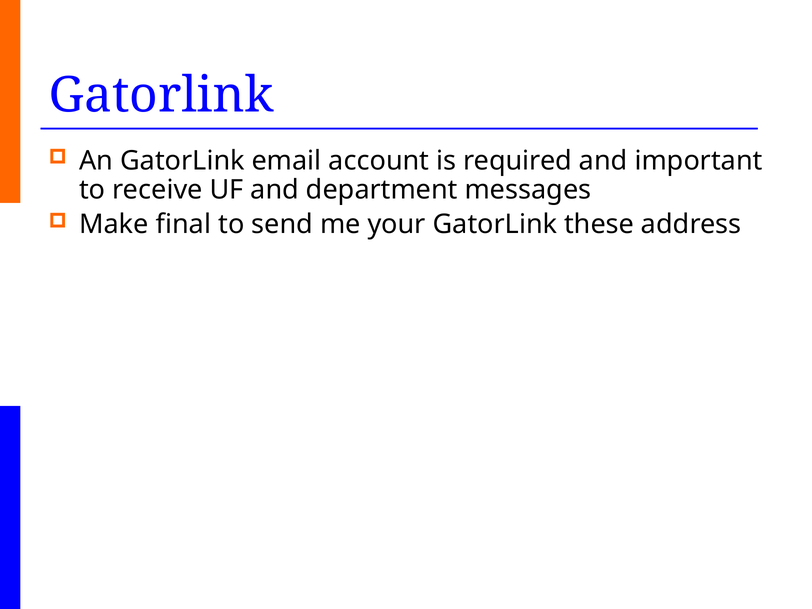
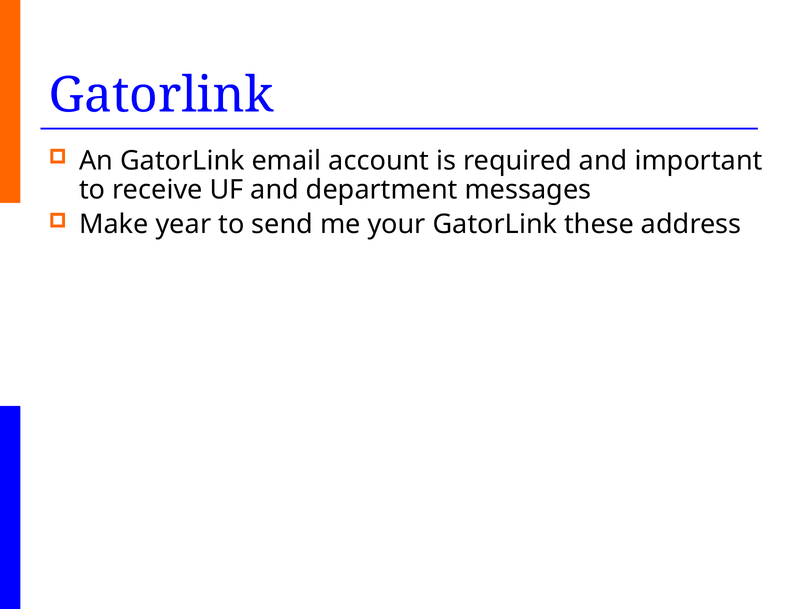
final: final -> year
